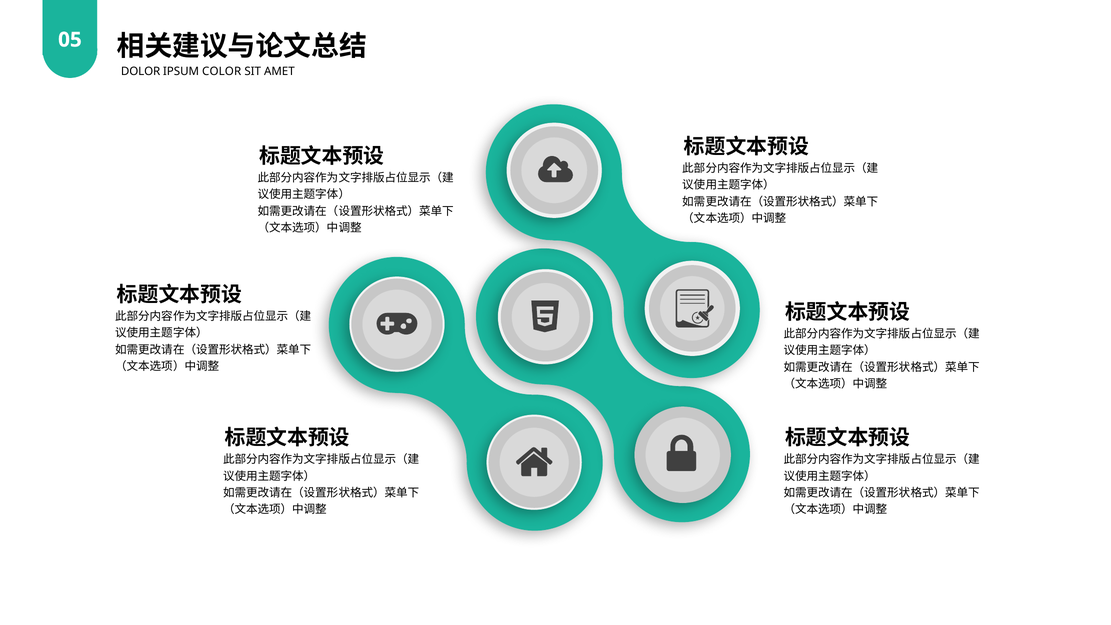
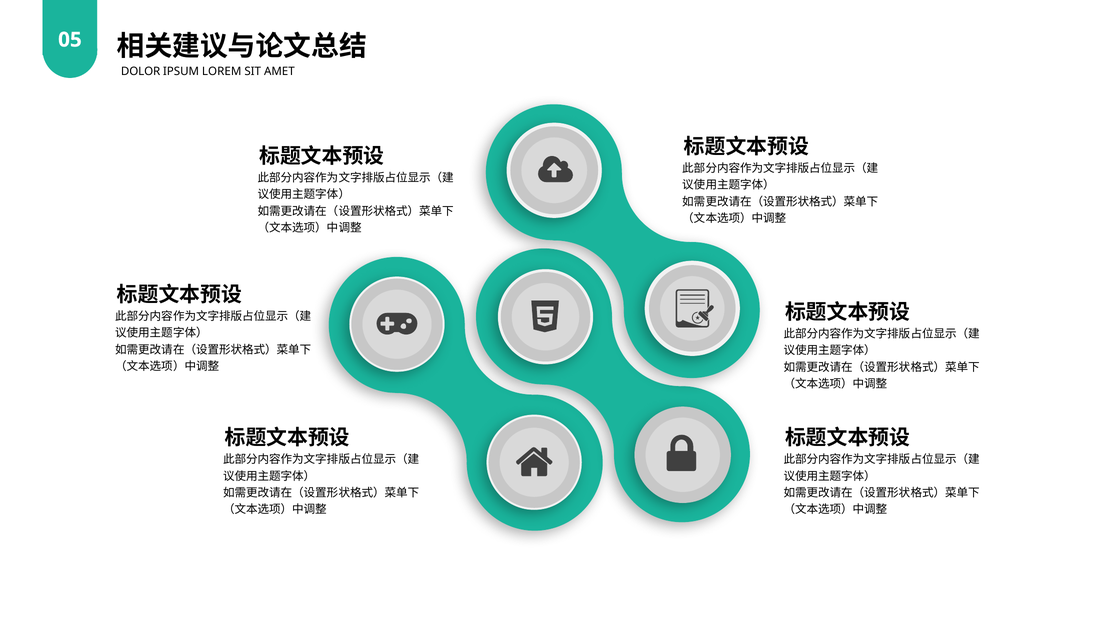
COLOR: COLOR -> LOREM
